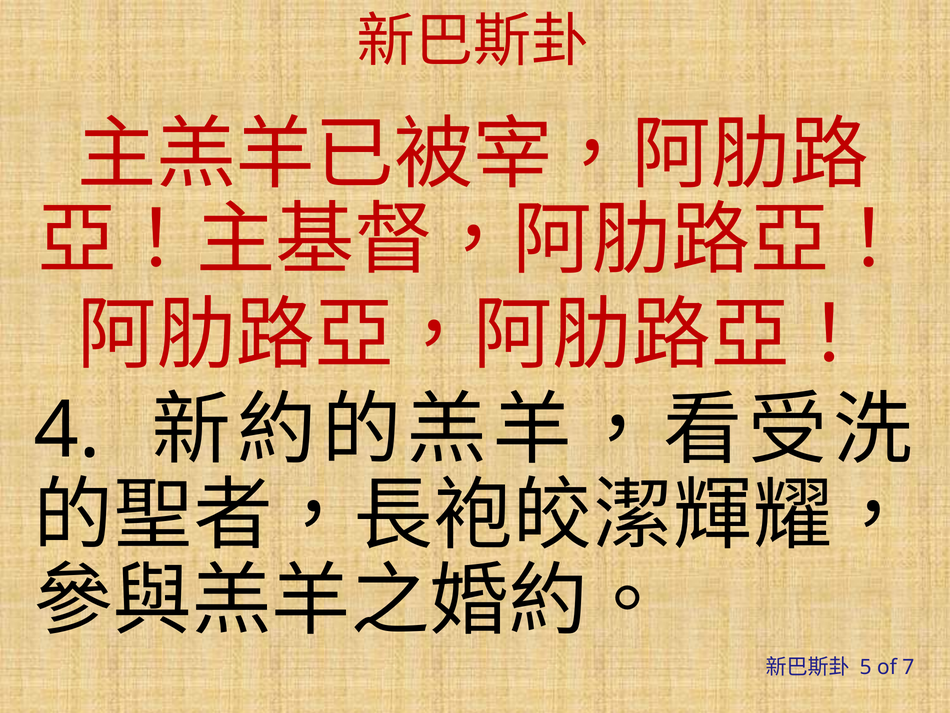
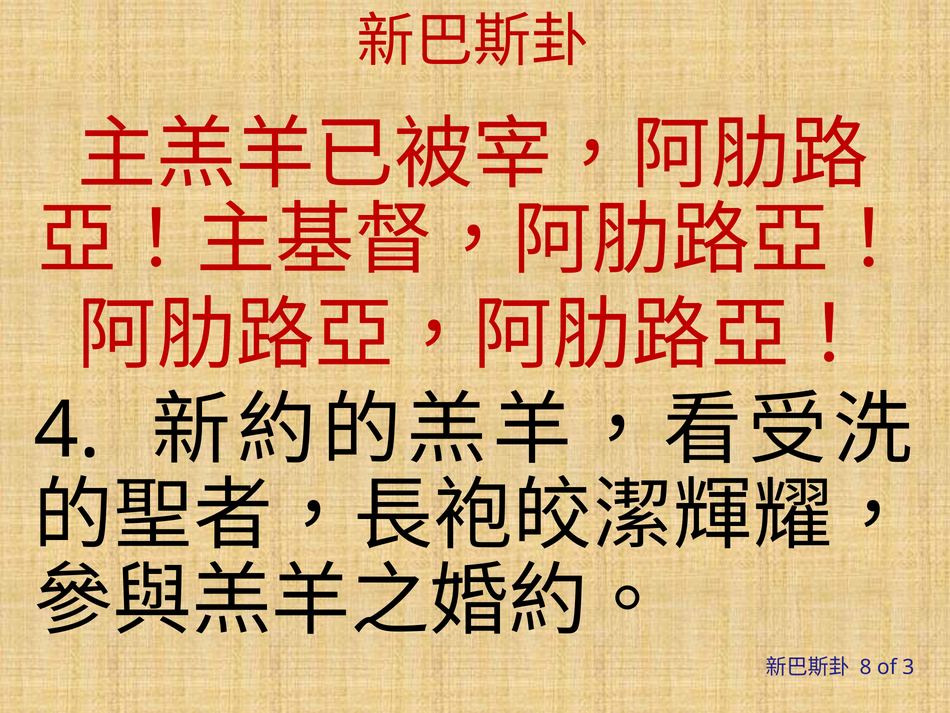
5: 5 -> 8
7: 7 -> 3
